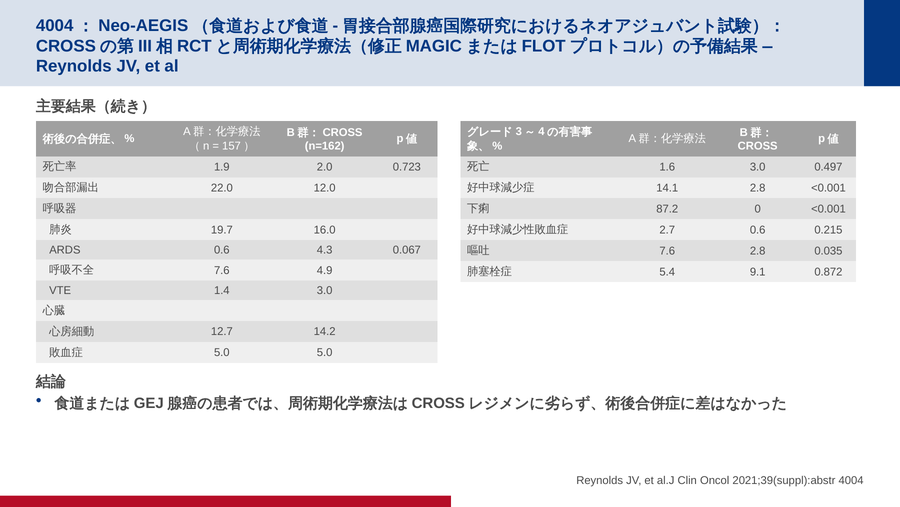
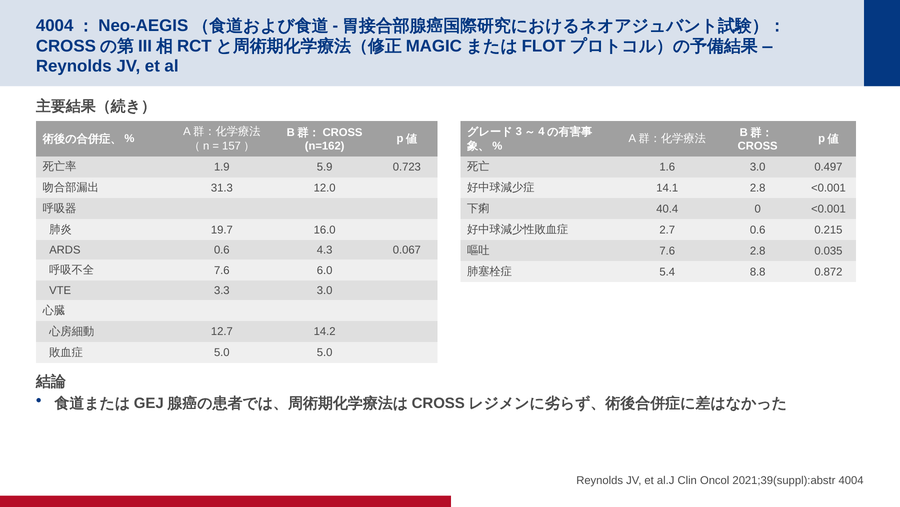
2.0: 2.0 -> 5.9
22.0: 22.0 -> 31.3
87.2: 87.2 -> 40.4
4.9: 4.9 -> 6.0
9.1: 9.1 -> 8.8
1.4: 1.4 -> 3.3
